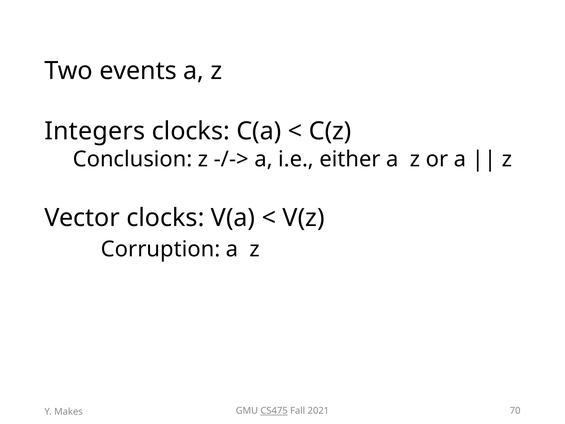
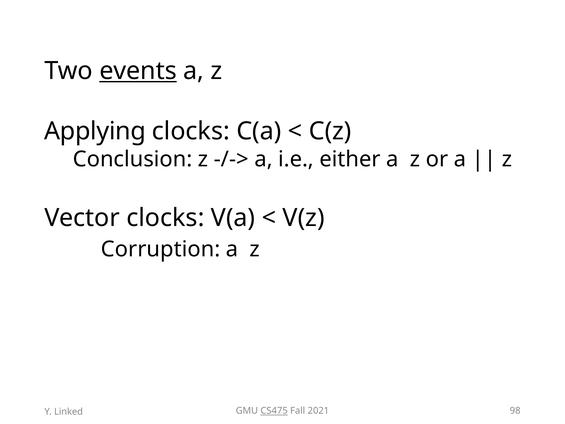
events underline: none -> present
Integers: Integers -> Applying
70: 70 -> 98
Makes: Makes -> Linked
